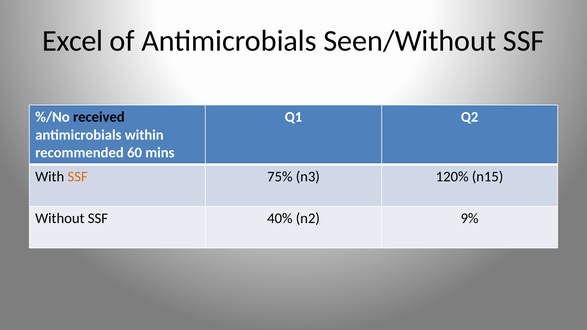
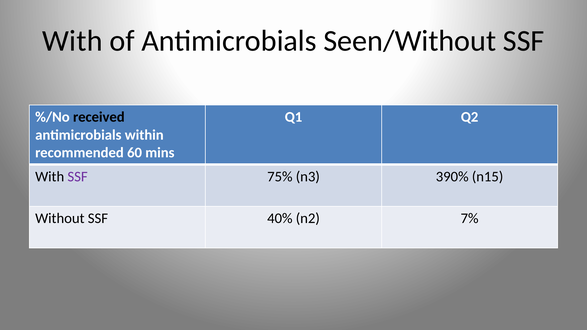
Excel at (73, 41): Excel -> With
SSF at (78, 177) colour: orange -> purple
120%: 120% -> 390%
9%: 9% -> 7%
